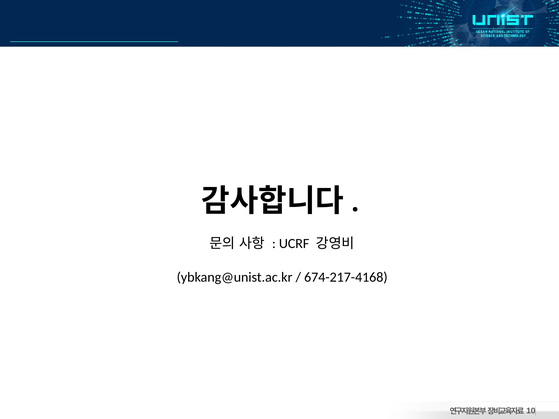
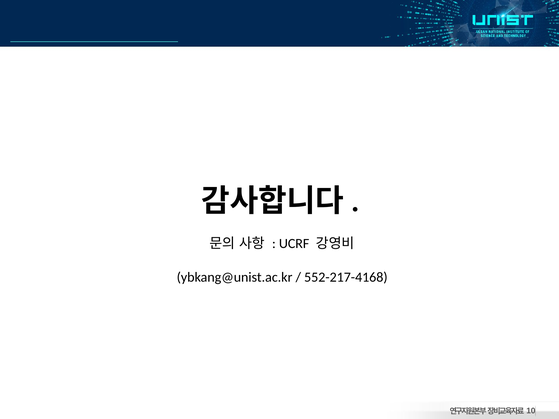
674-217-4168: 674-217-4168 -> 552-217-4168
